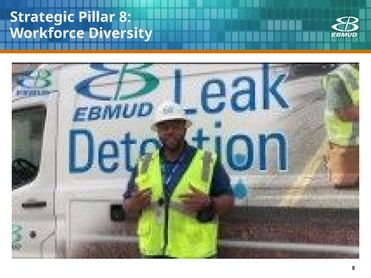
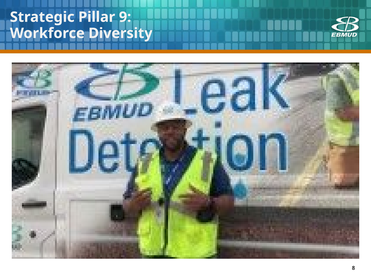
Pillar 8: 8 -> 9
